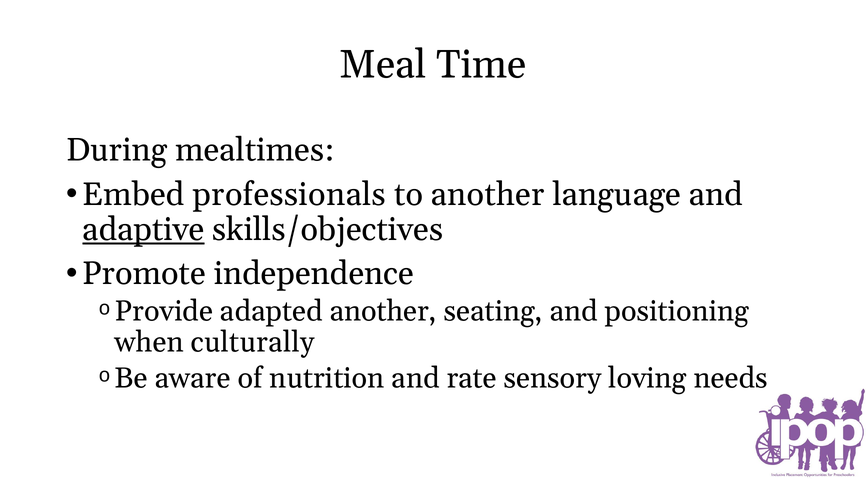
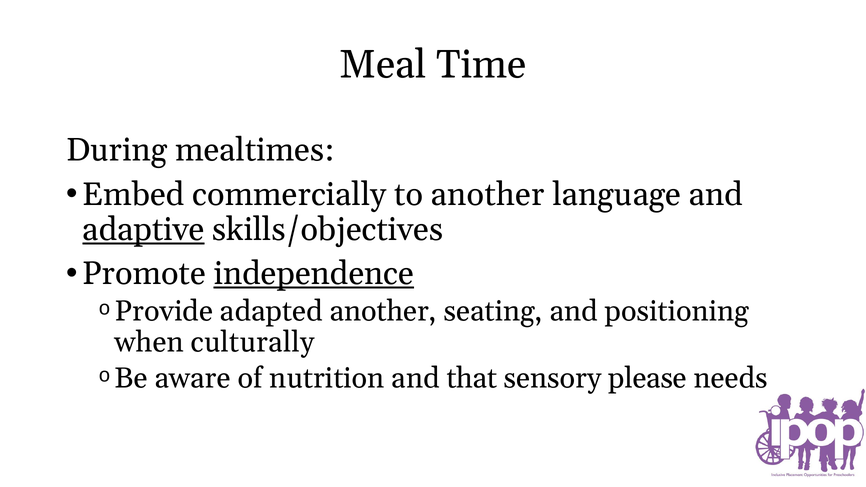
professionals: professionals -> commercially
independence underline: none -> present
rate: rate -> that
loving: loving -> please
